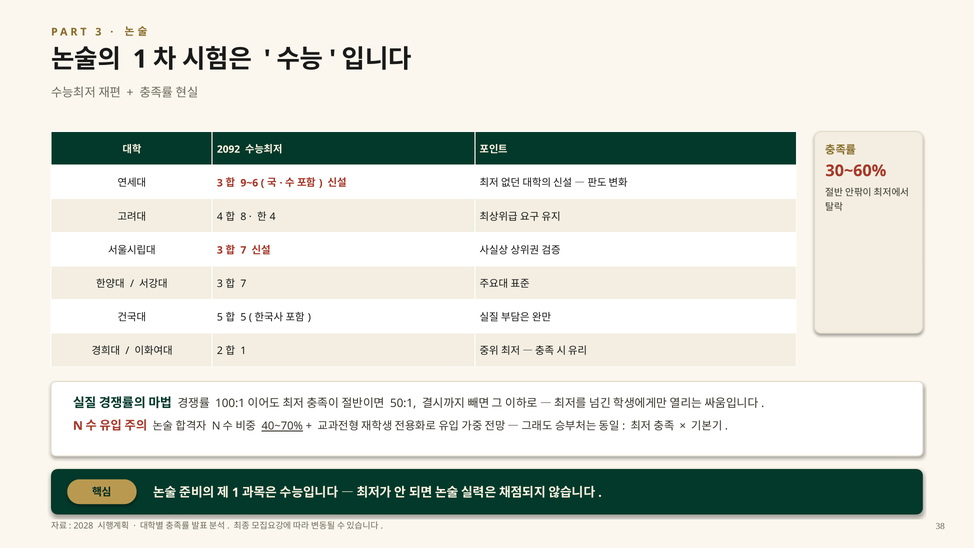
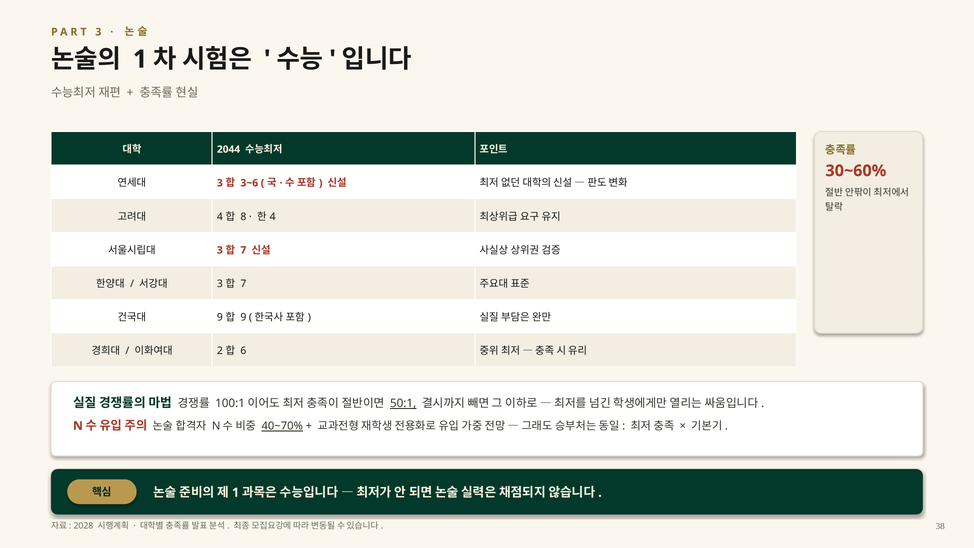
2092: 2092 -> 2044
9~6: 9~6 -> 3~6
5 at (220, 317): 5 -> 9
5 at (243, 317): 5 -> 9
1 at (243, 351): 1 -> 6
50:1 underline: none -> present
